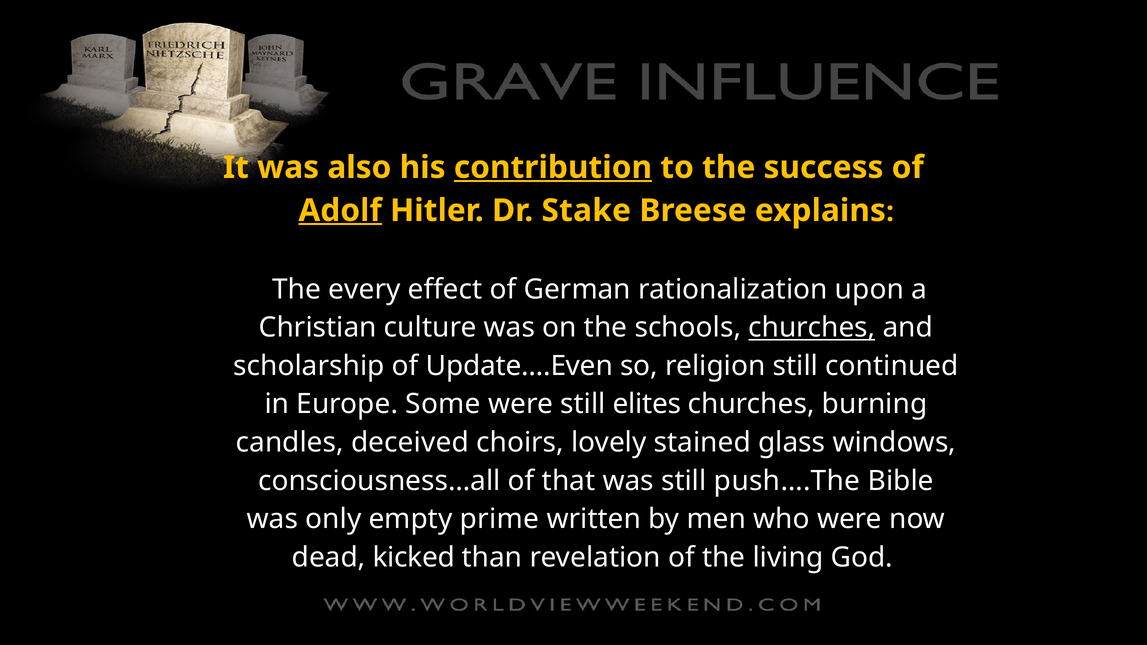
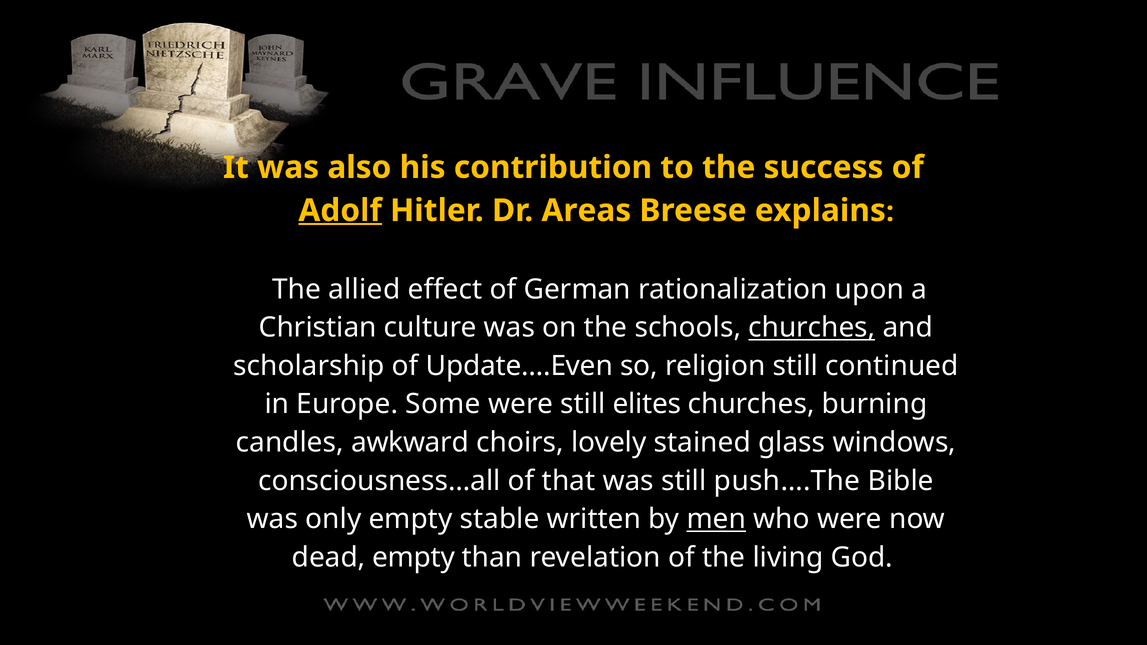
contribution underline: present -> none
Stake: Stake -> Areas
every: every -> allied
deceived: deceived -> awkward
prime: prime -> stable
men underline: none -> present
dead kicked: kicked -> empty
